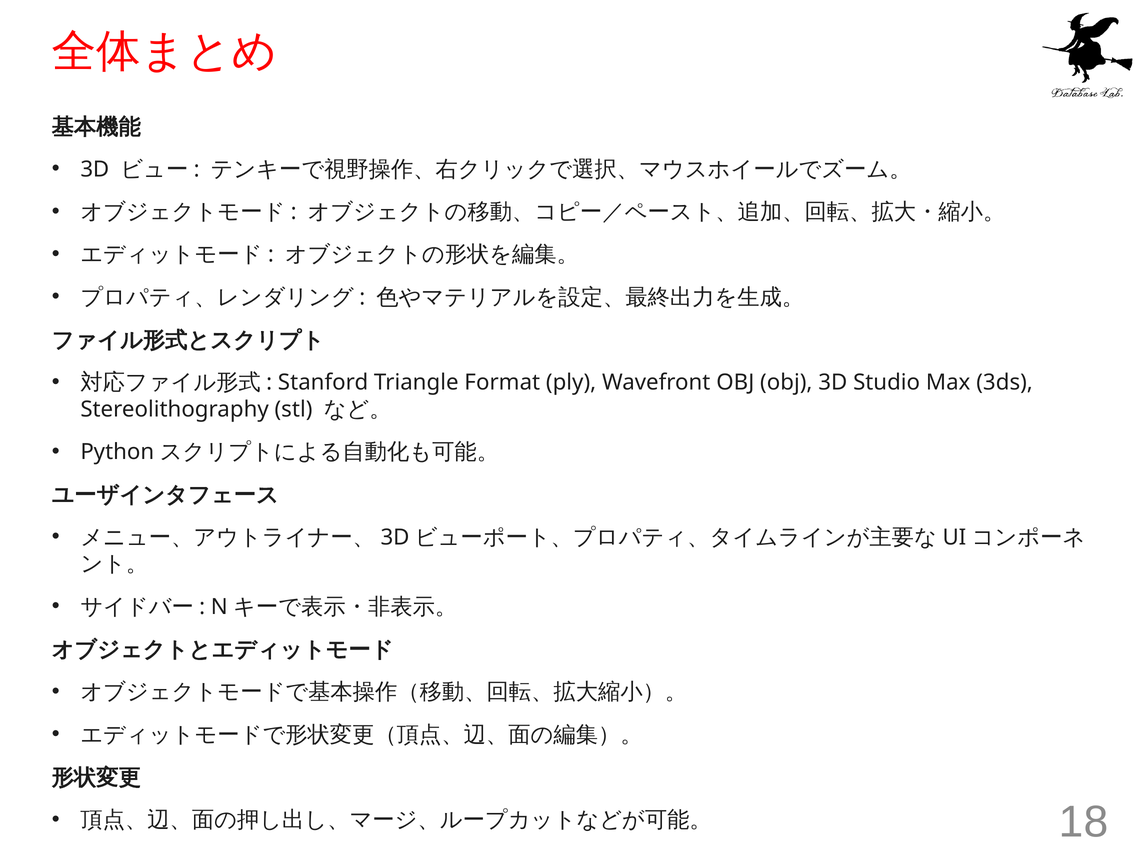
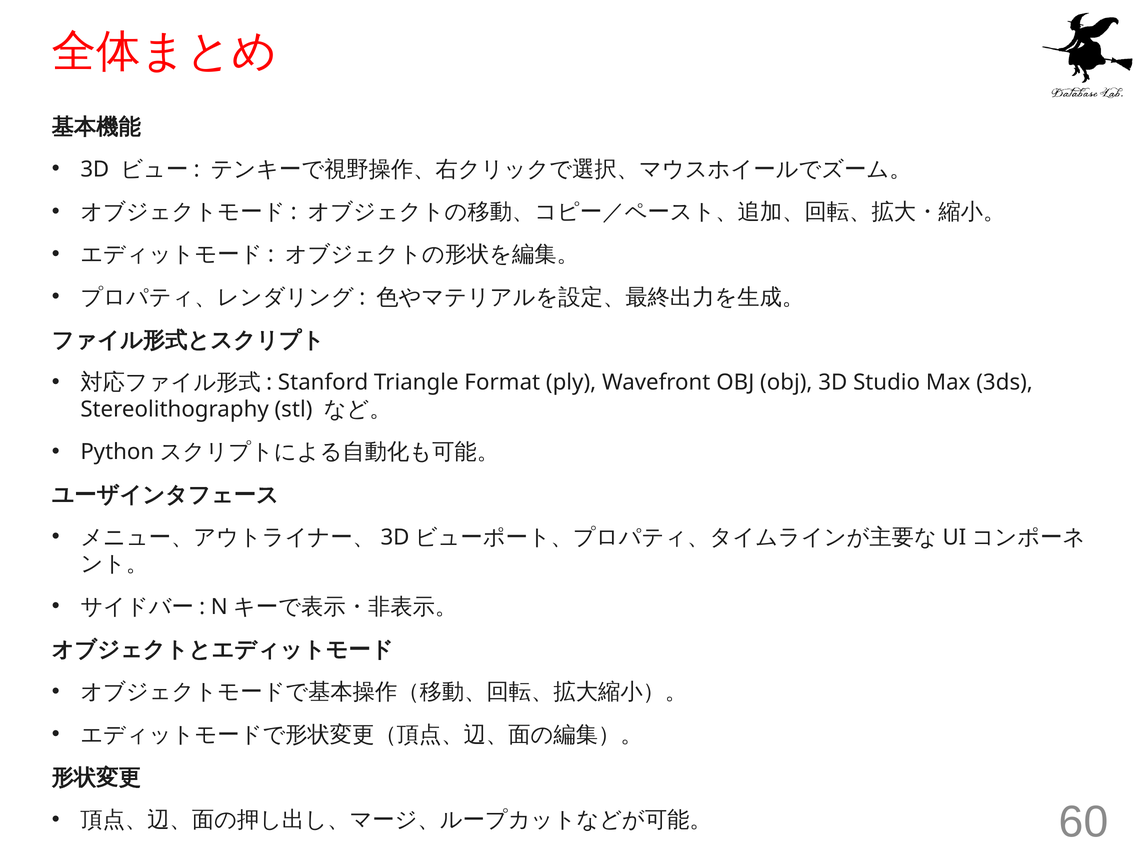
18: 18 -> 60
